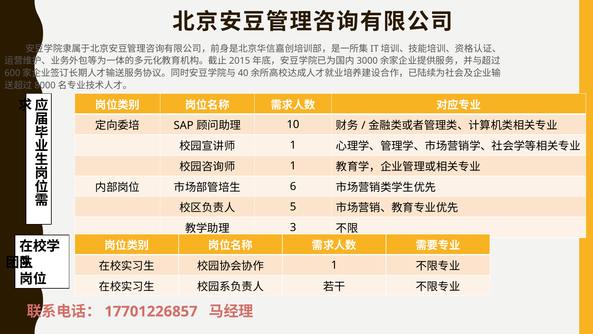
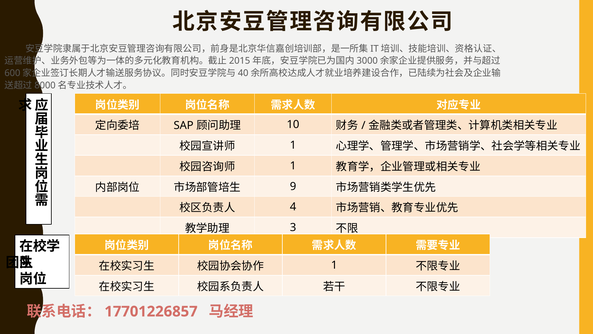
6: 6 -> 9
5: 5 -> 4
